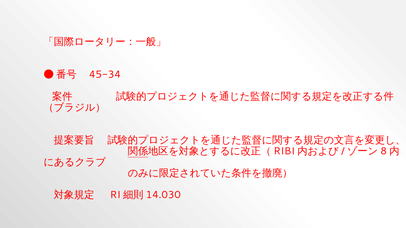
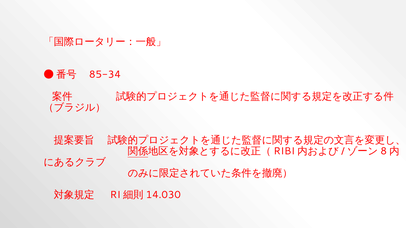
45-34: 45-34 -> 85-34
